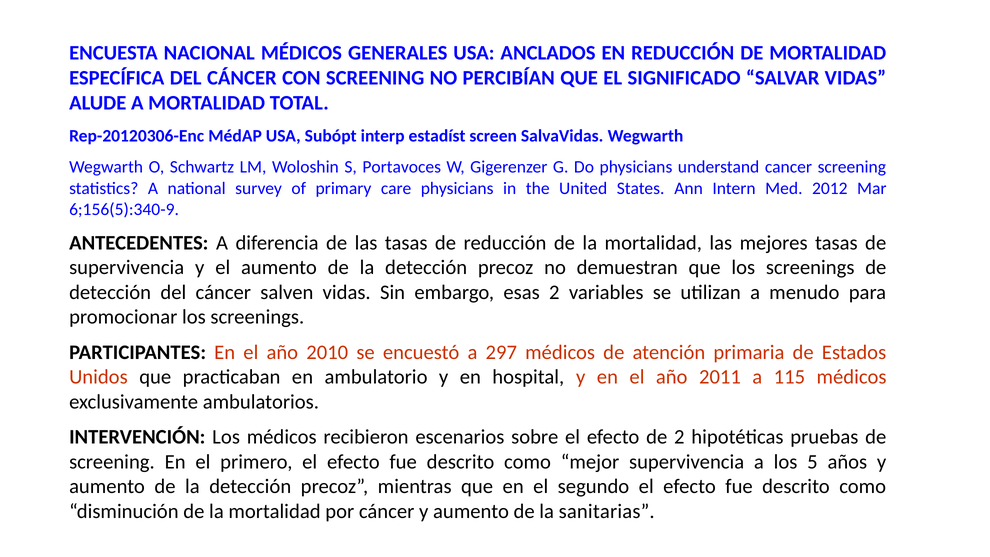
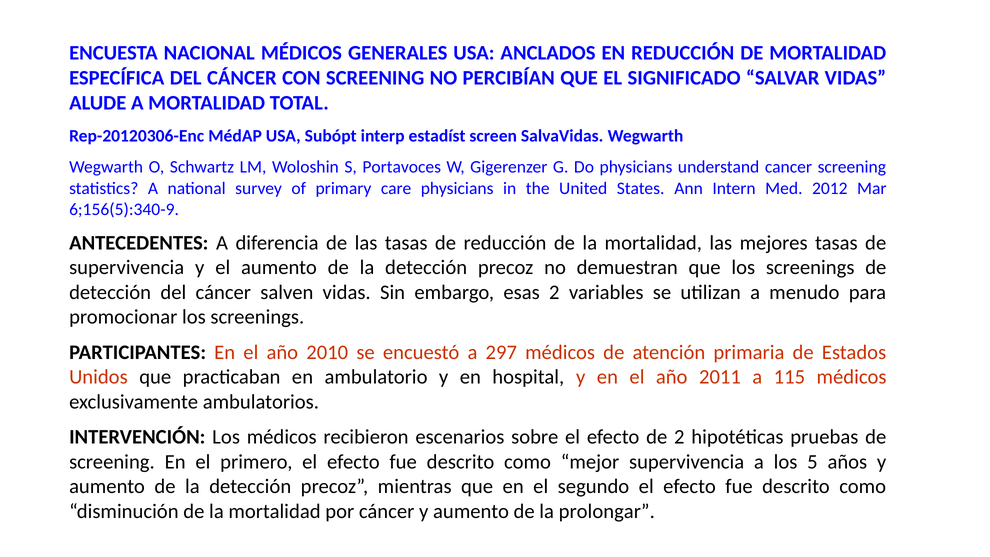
sanitarias: sanitarias -> prolongar
